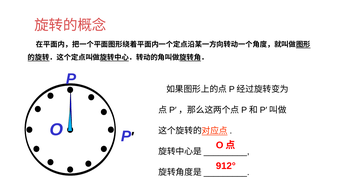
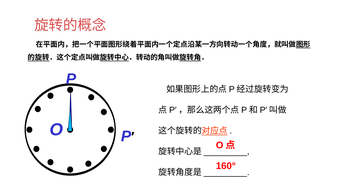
912°: 912° -> 160°
